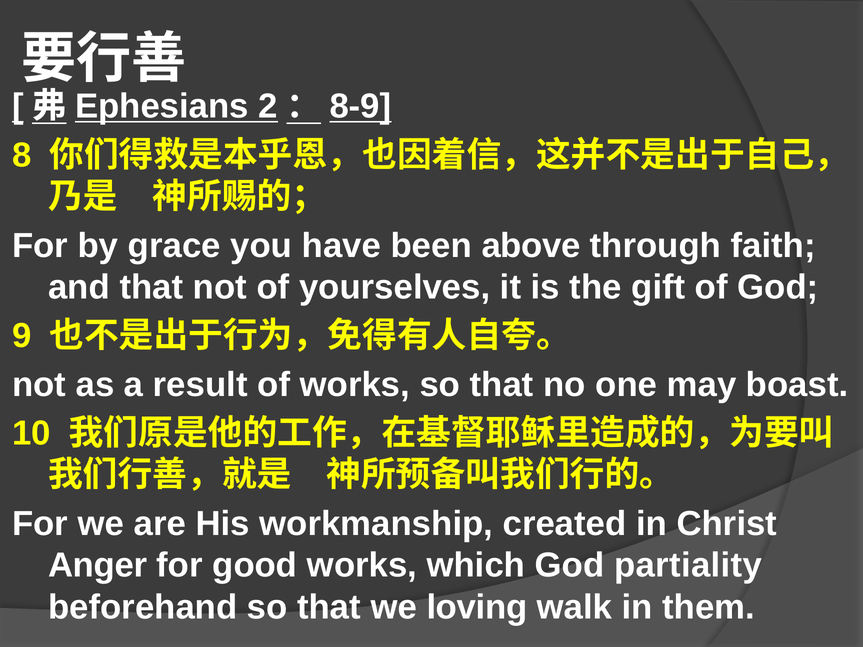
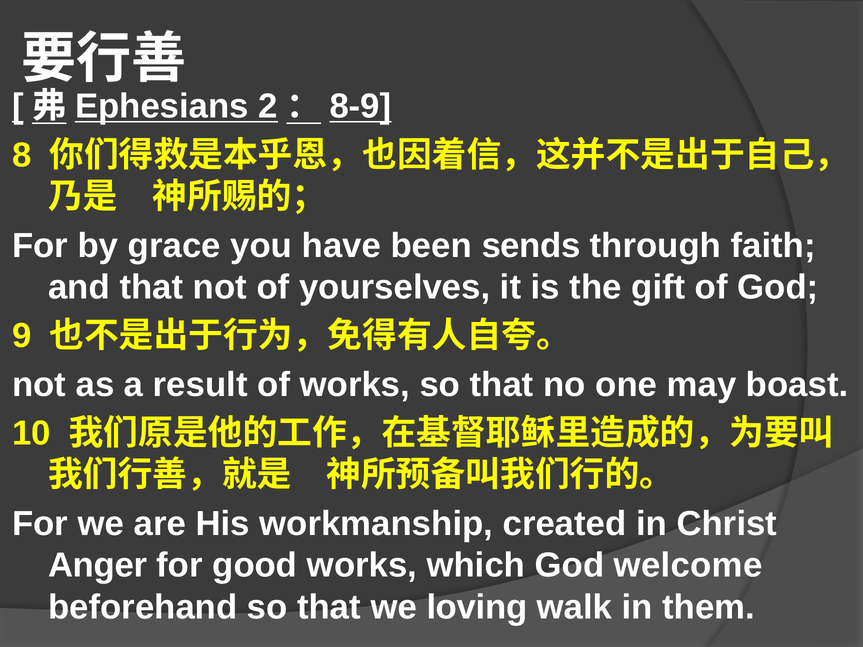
above: above -> sends
partiality: partiality -> welcome
